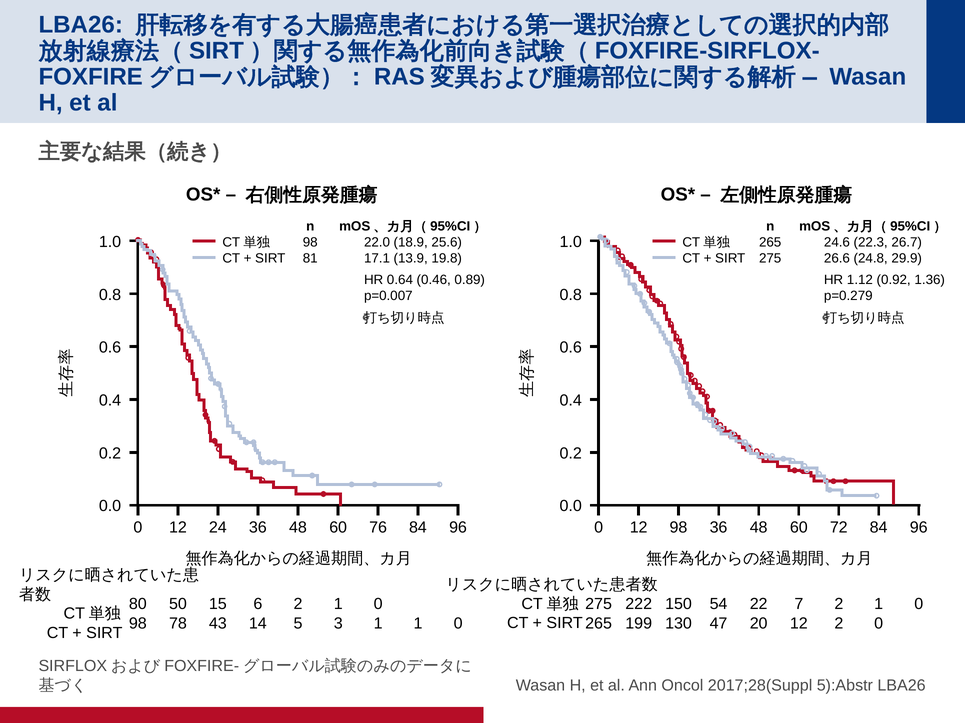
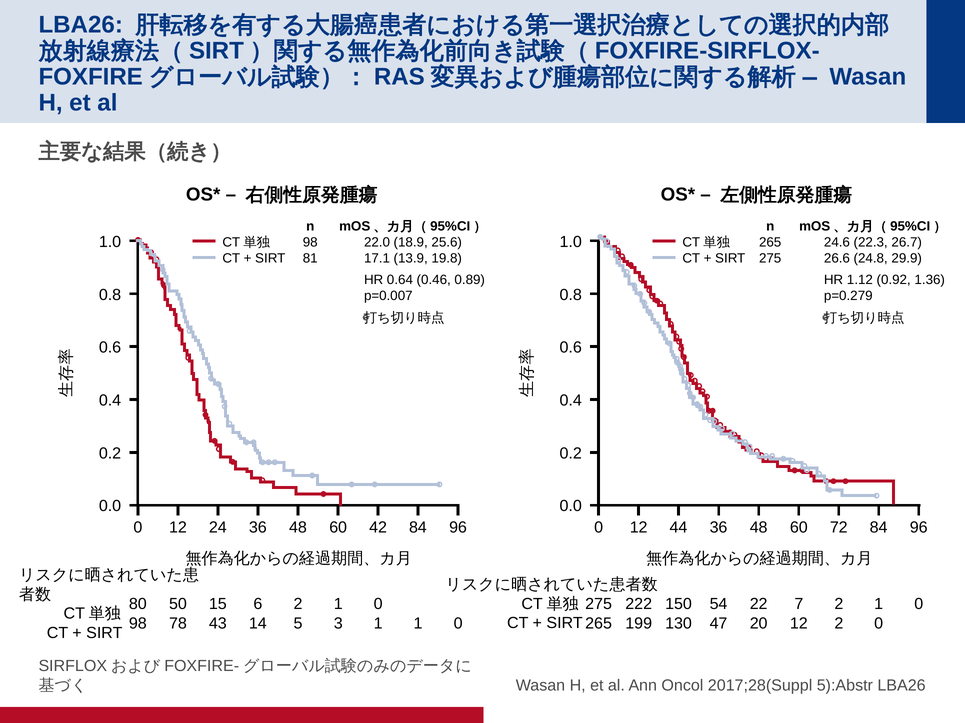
76: 76 -> 42
12 98: 98 -> 44
